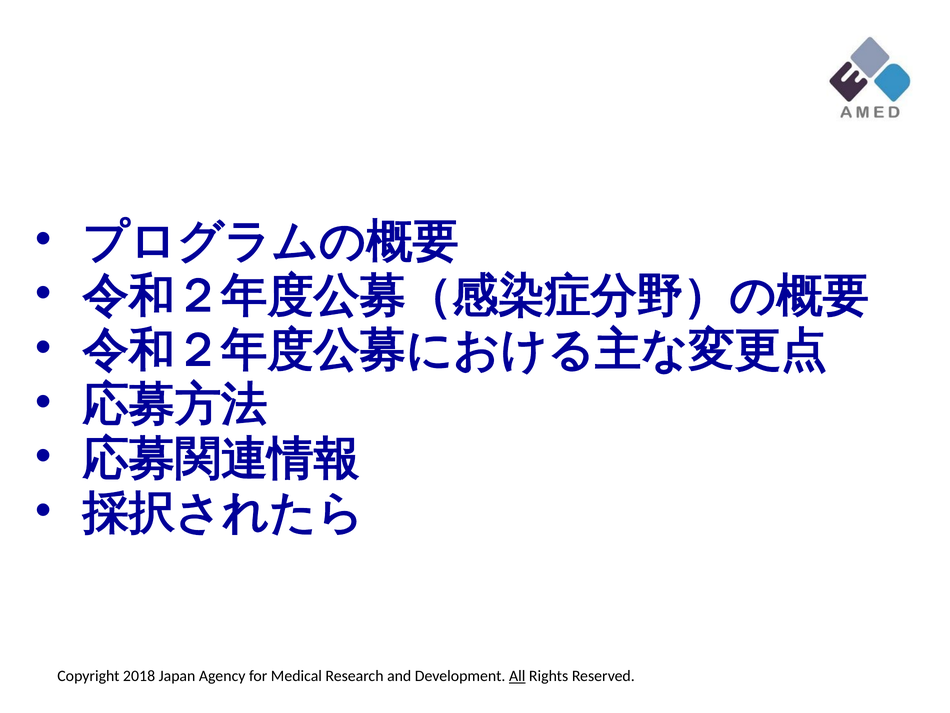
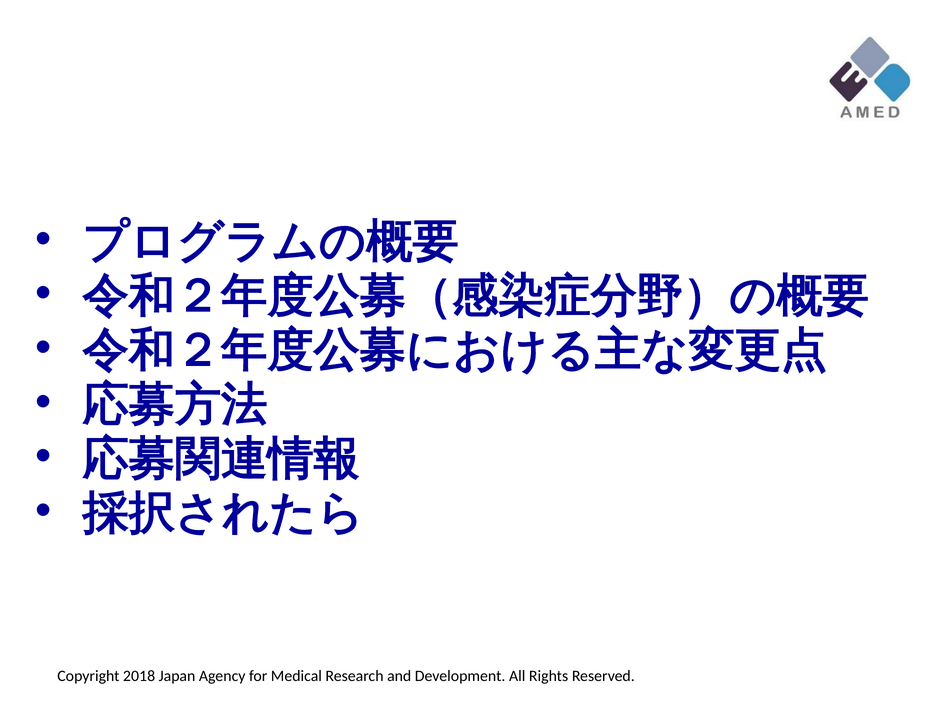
All at (517, 676) underline: present -> none
